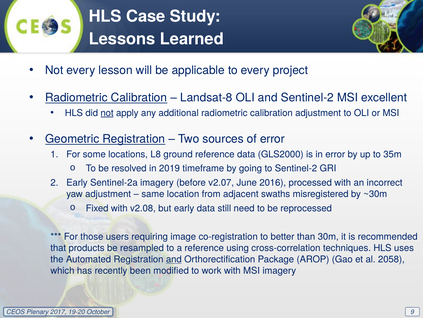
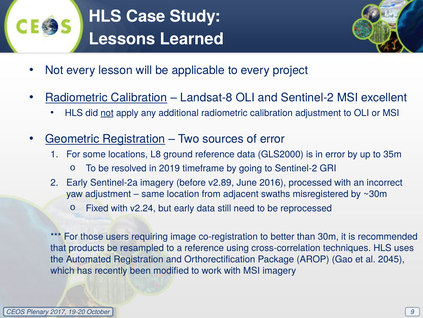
v2.07: v2.07 -> v2.89
v2.08: v2.08 -> v2.24
and at (174, 259) underline: present -> none
2058: 2058 -> 2045
